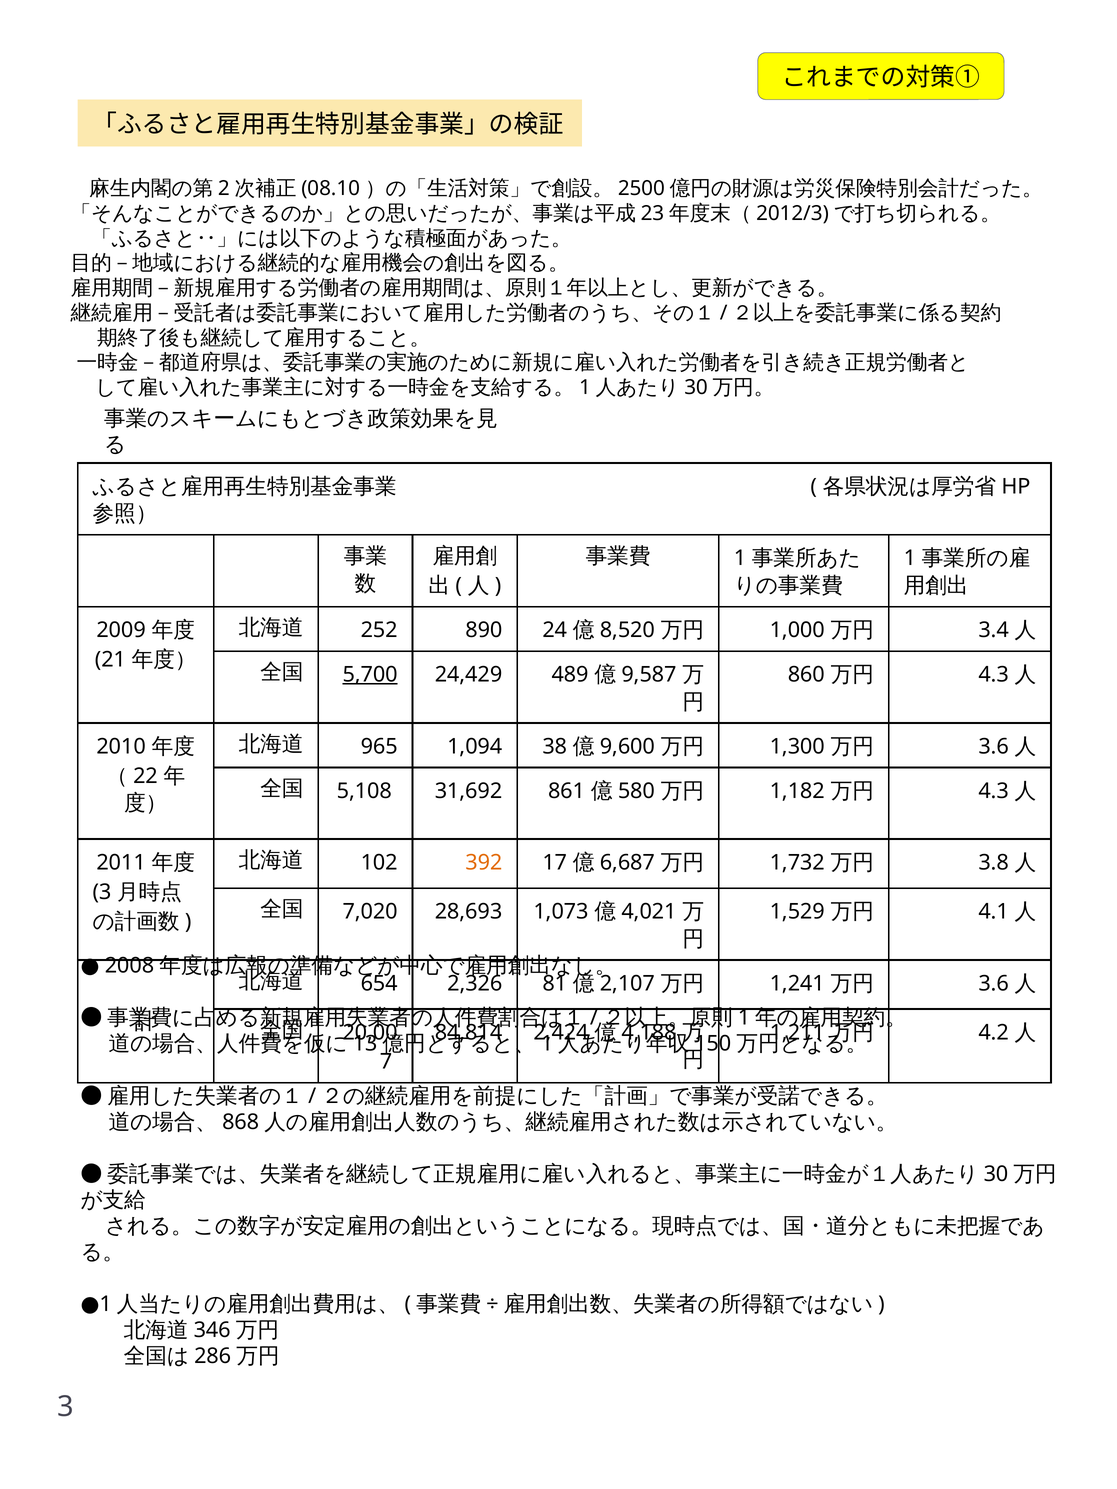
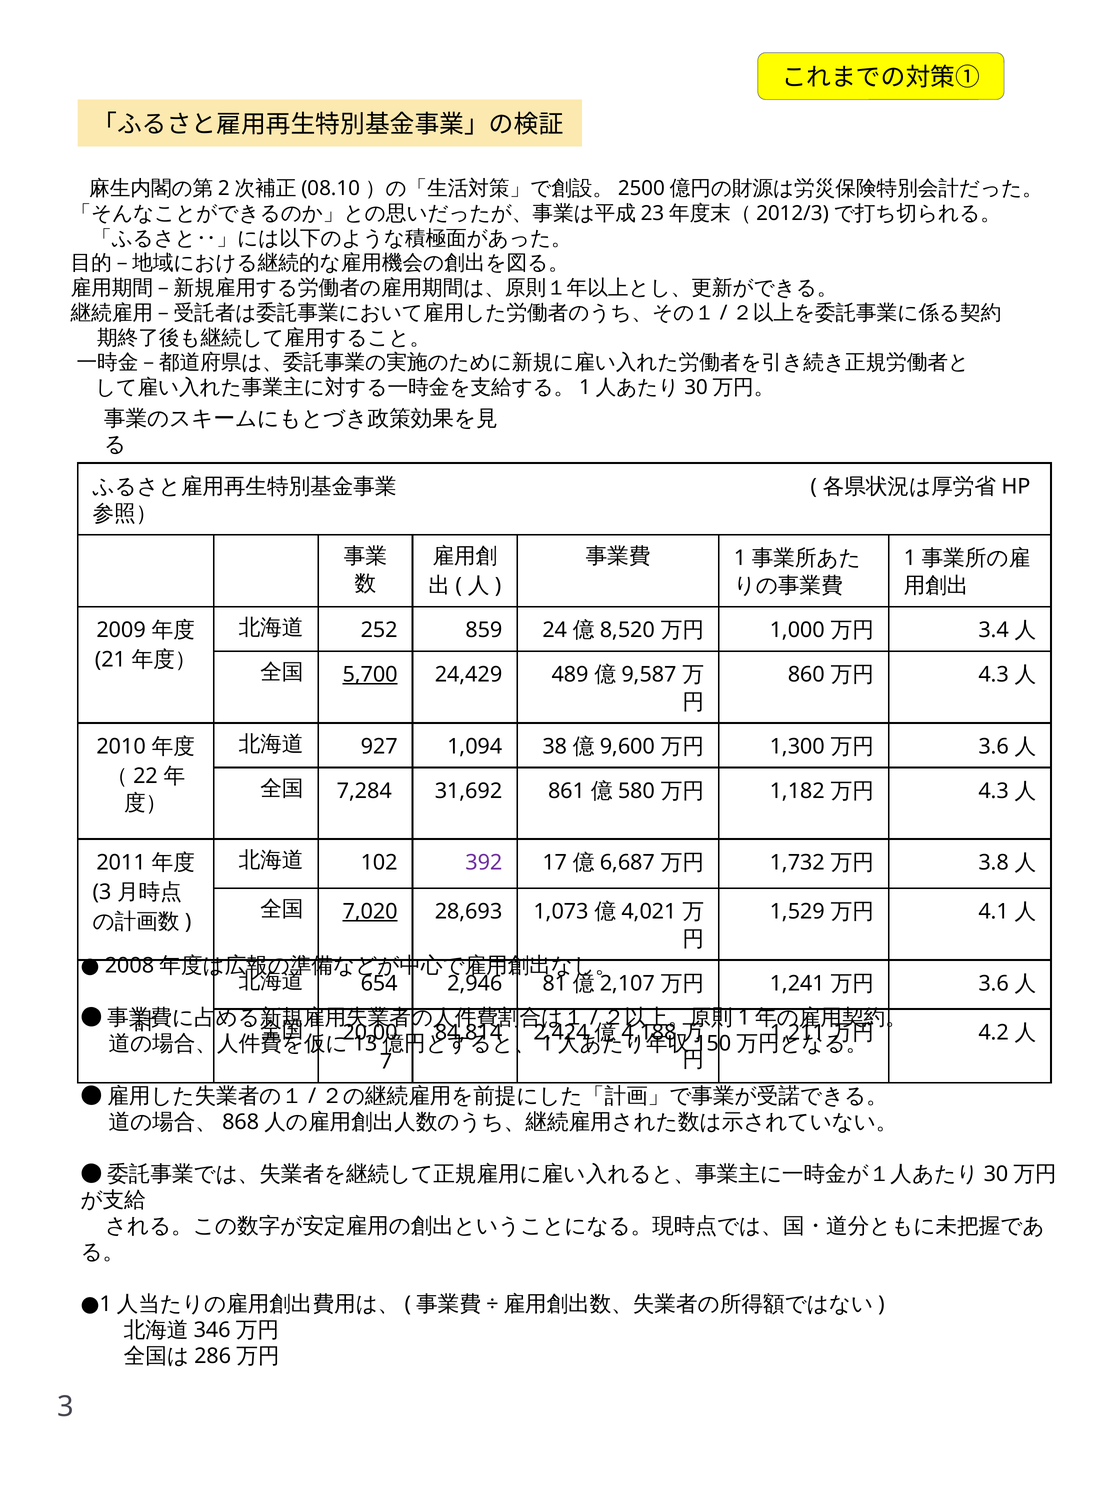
890: 890 -> 859
965: 965 -> 927
5,108: 5,108 -> 7,284
392 colour: orange -> purple
7,020 underline: none -> present
2,326: 2,326 -> 2,946
